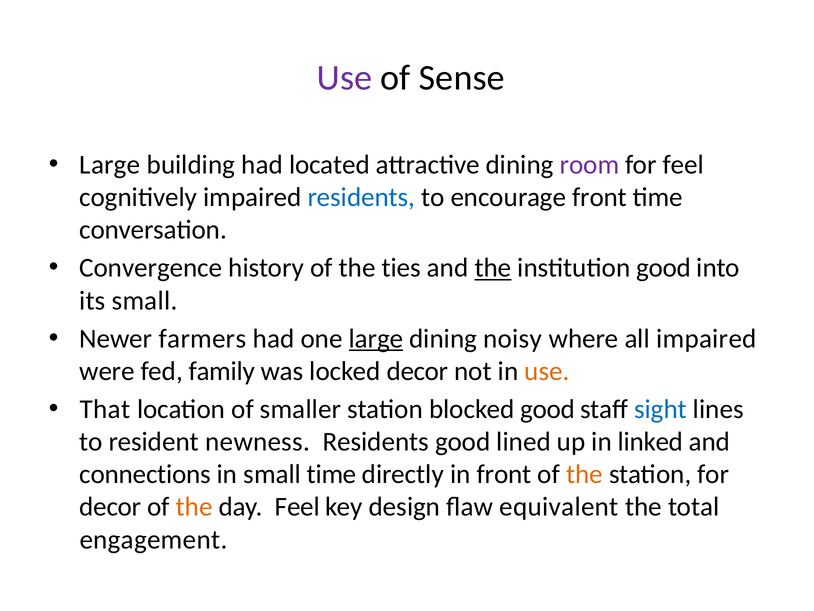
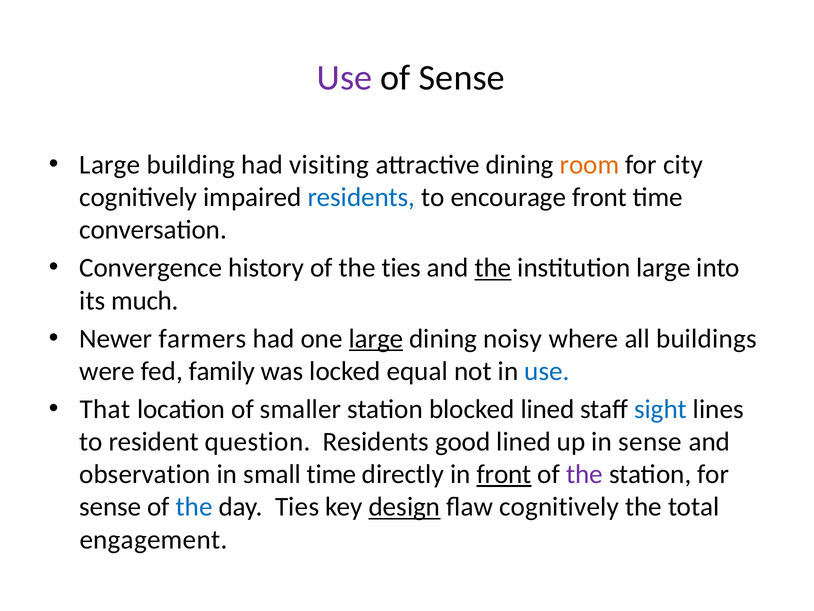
located: located -> visiting
room colour: purple -> orange
for feel: feel -> city
institution good: good -> large
its small: small -> much
all impaired: impaired -> buildings
locked decor: decor -> equal
use at (547, 371) colour: orange -> blue
blocked good: good -> lined
newness: newness -> question
in linked: linked -> sense
connections: connections -> observation
front at (504, 474) underline: none -> present
the at (585, 474) colour: orange -> purple
decor at (110, 507): decor -> sense
the at (194, 507) colour: orange -> blue
day Feel: Feel -> Ties
design underline: none -> present
flaw equivalent: equivalent -> cognitively
